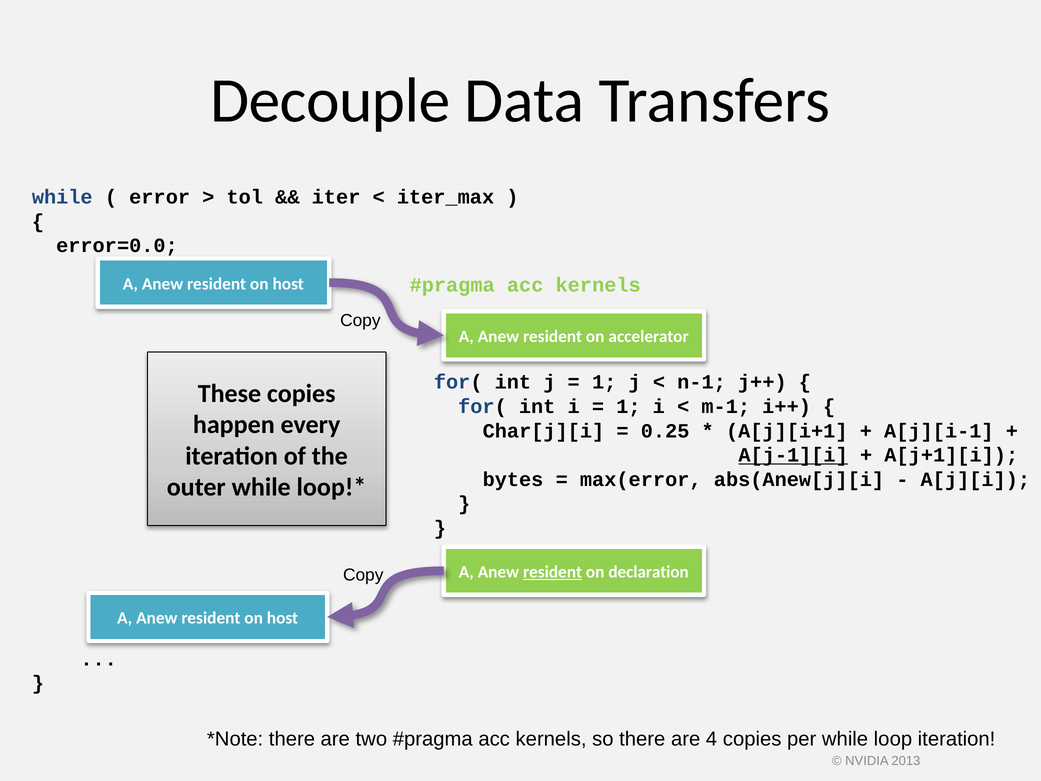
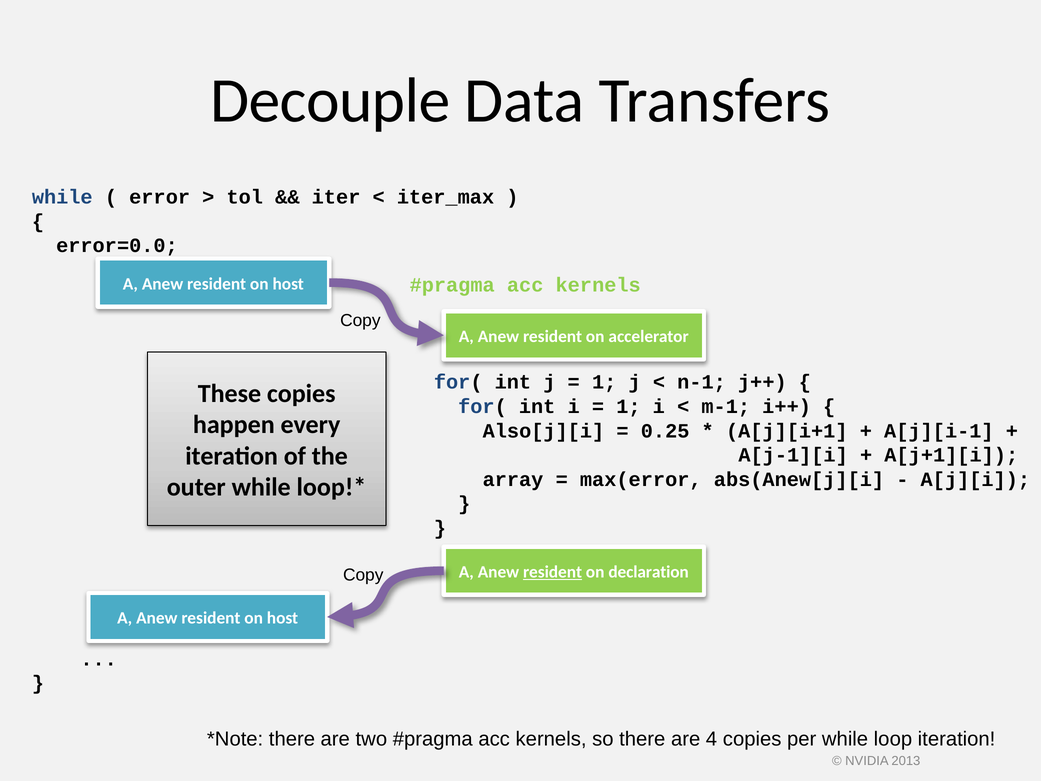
Char[j][i: Char[j][i -> Also[j][i
A[j-1][i underline: present -> none
bytes: bytes -> array
